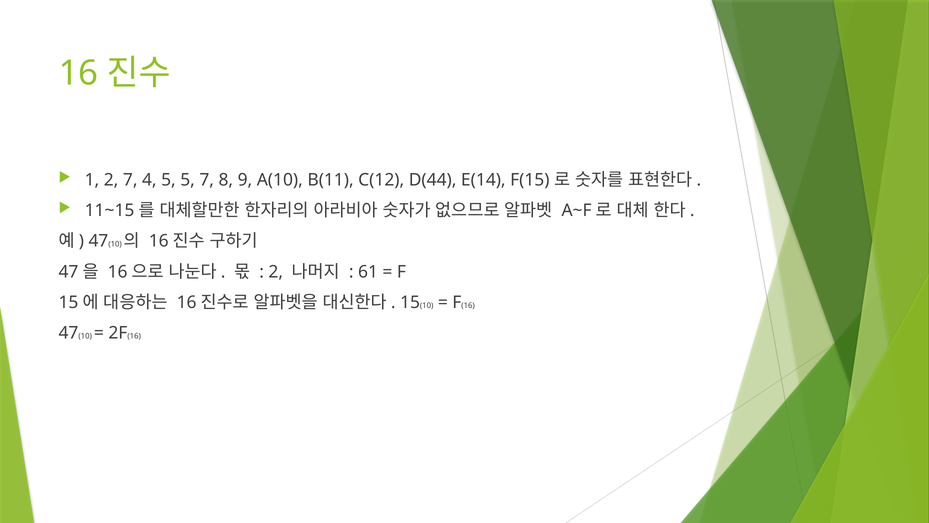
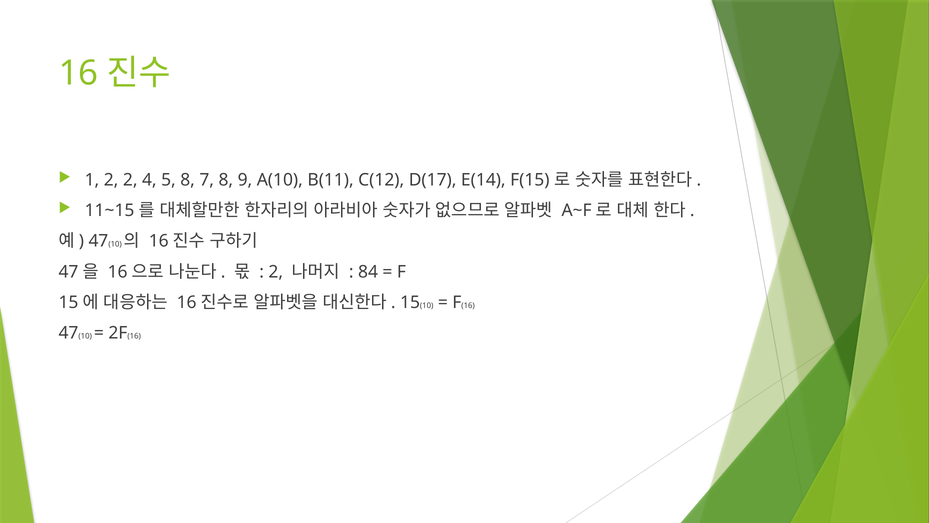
2 7: 7 -> 2
5 5: 5 -> 8
D(44: D(44 -> D(17
61: 61 -> 84
